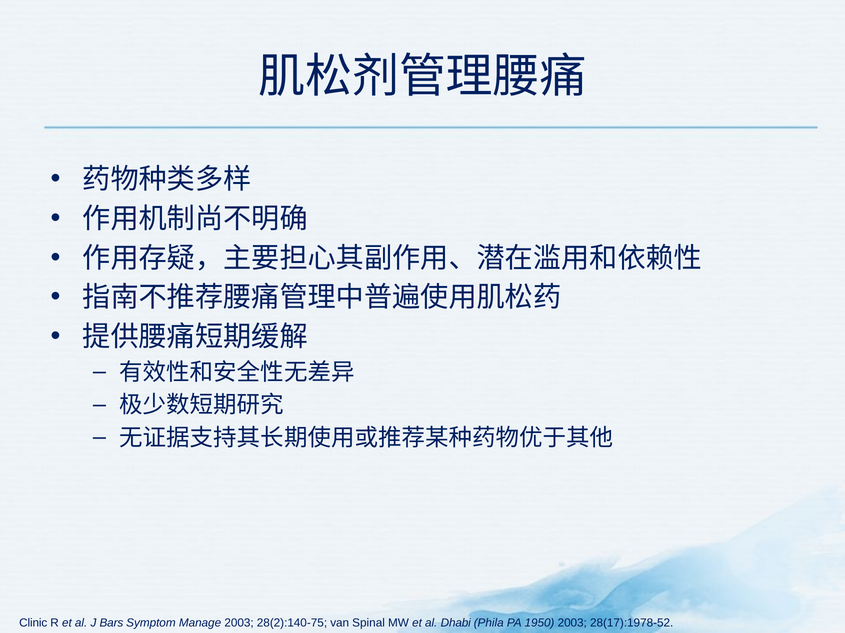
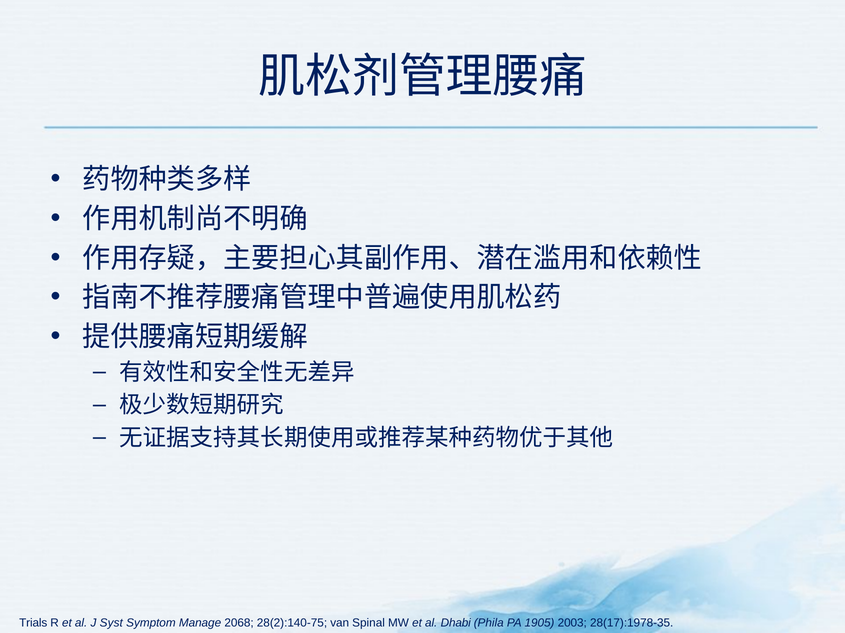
Clinic: Clinic -> Trials
Bars: Bars -> Syst
Manage 2003: 2003 -> 2068
1950: 1950 -> 1905
28(17):1978-52: 28(17):1978-52 -> 28(17):1978-35
